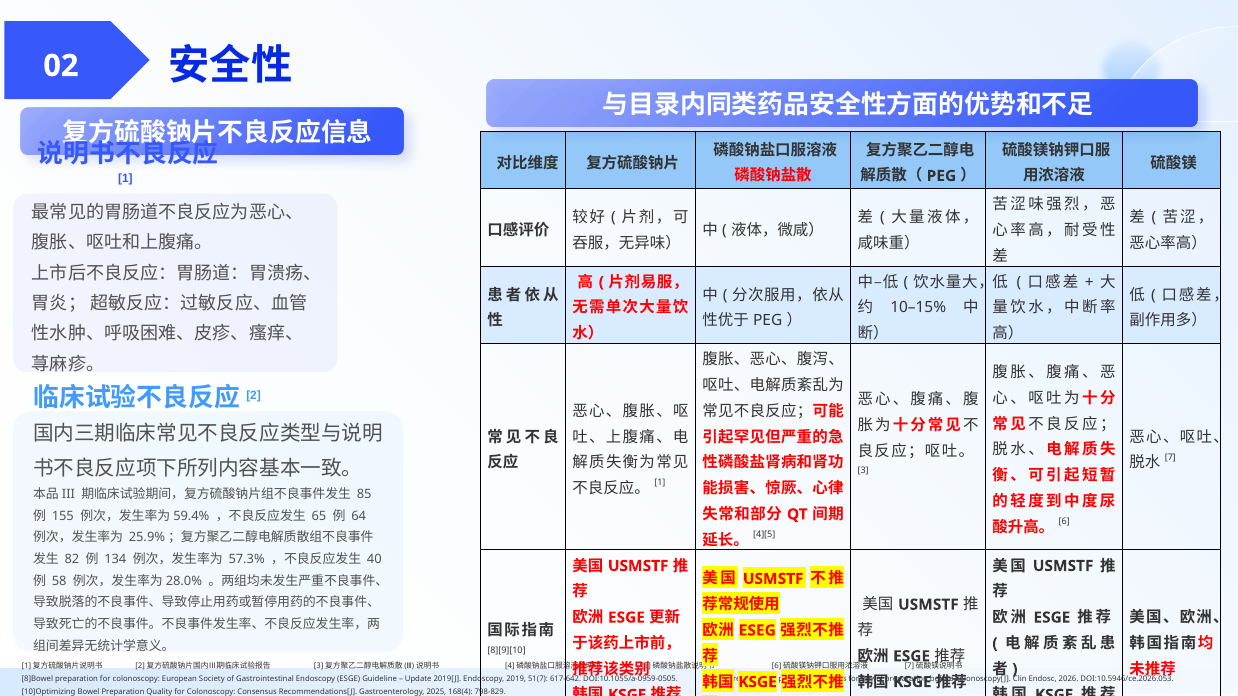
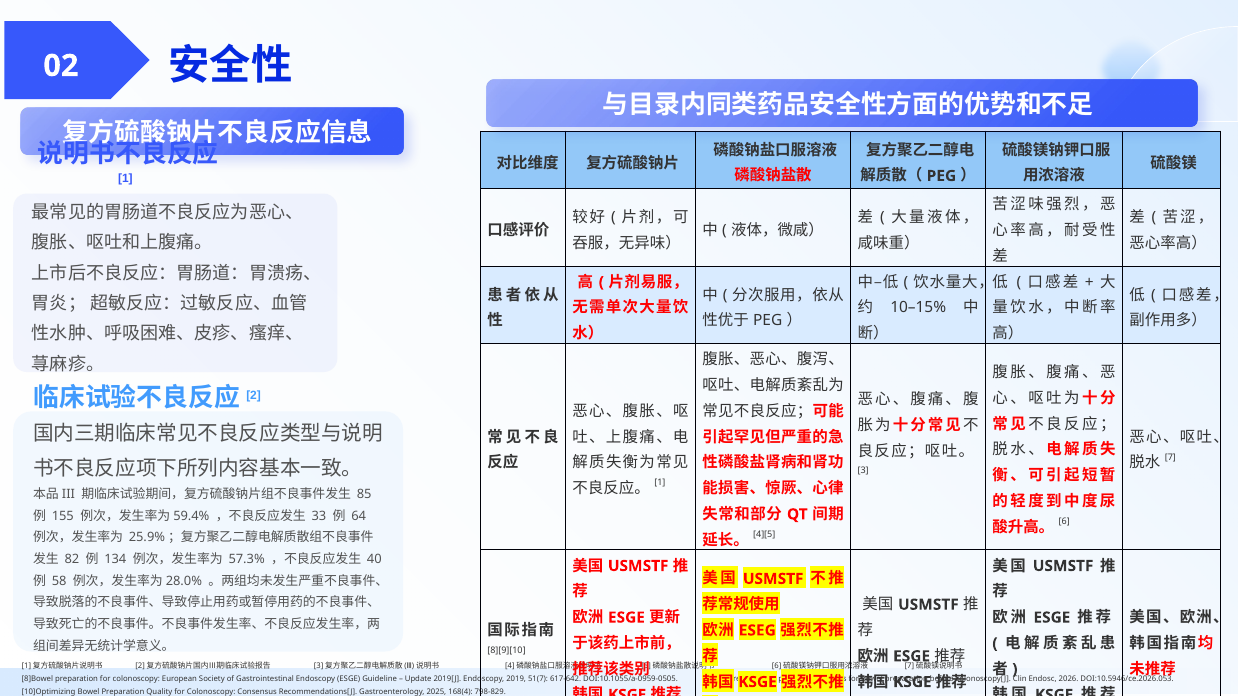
65: 65 -> 33
